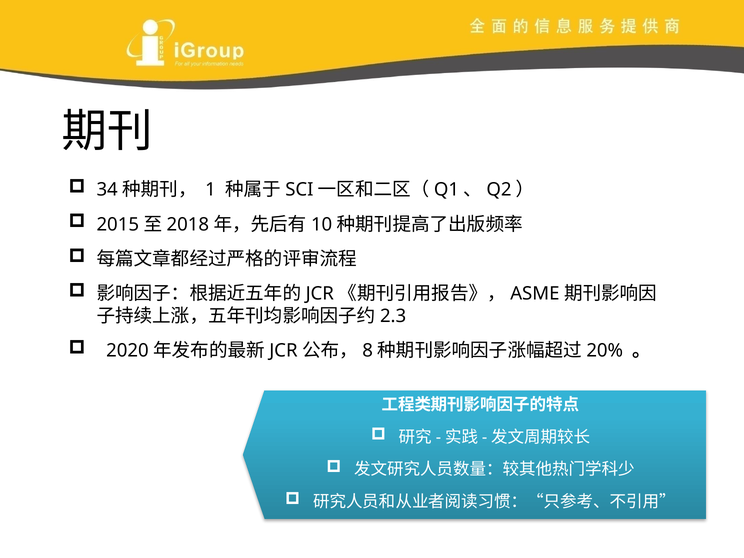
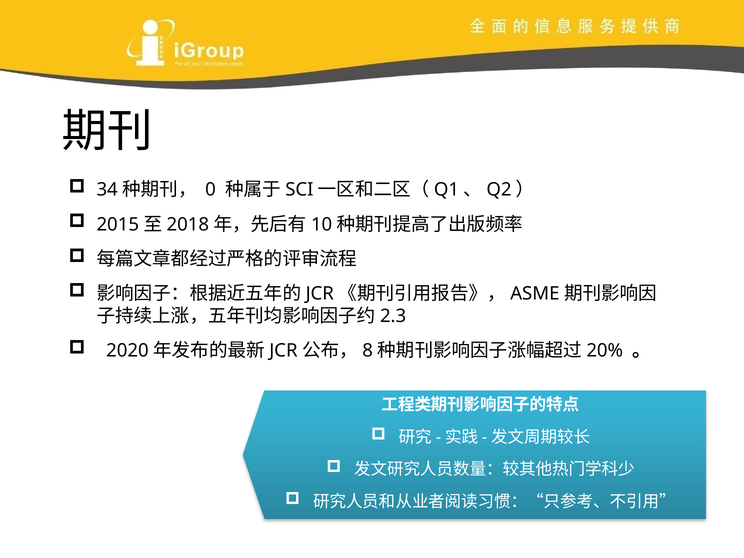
1: 1 -> 0
